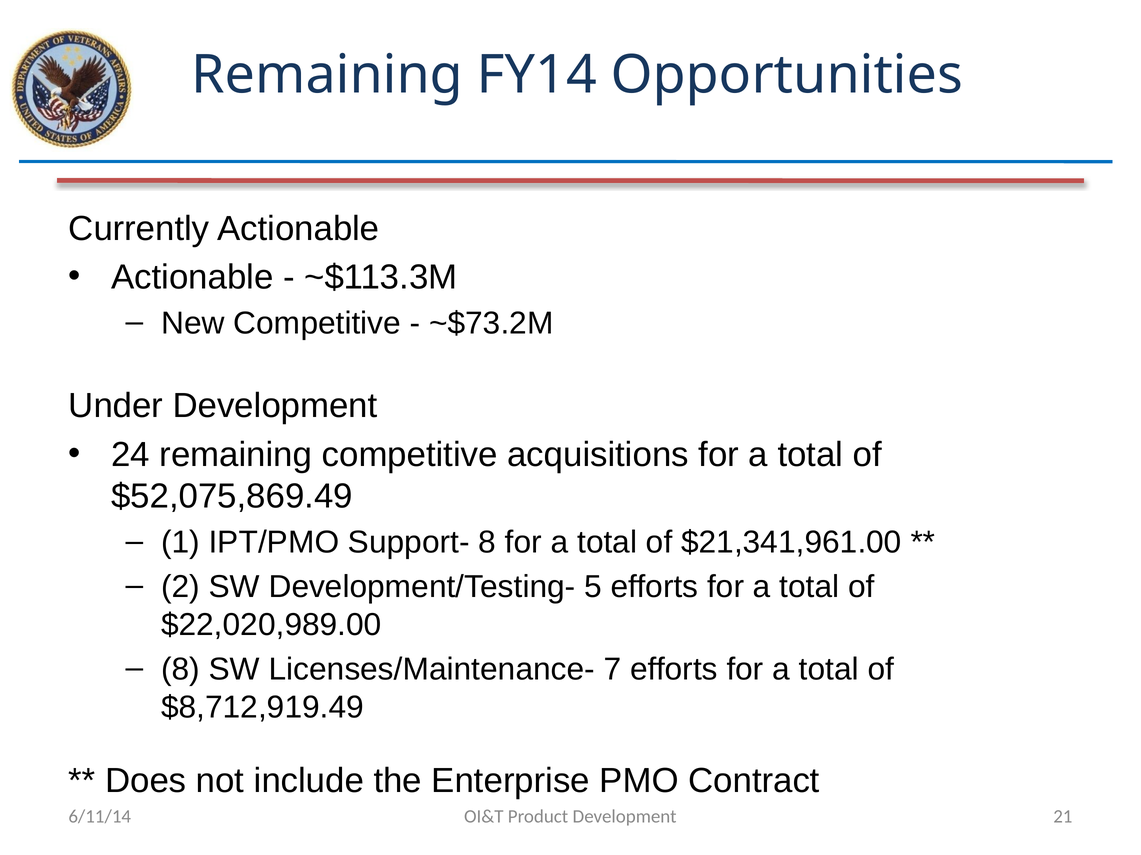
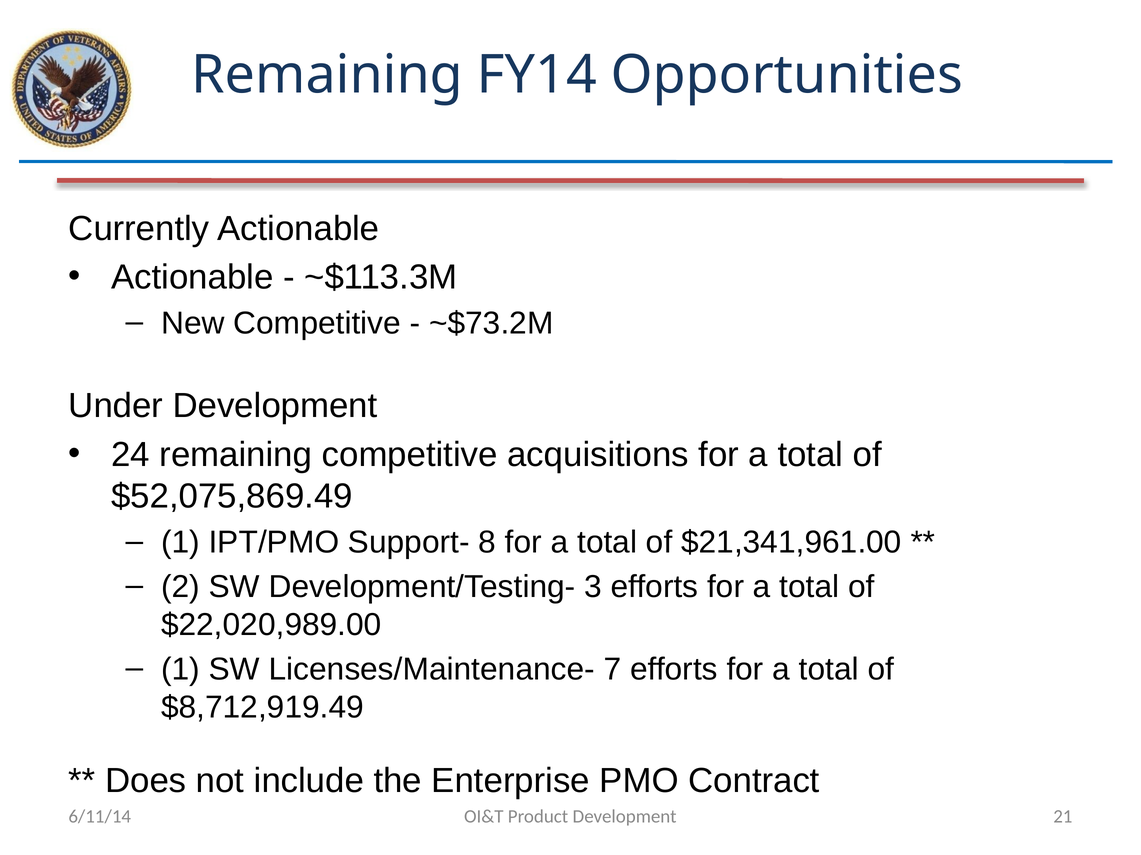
5: 5 -> 3
8 at (181, 670): 8 -> 1
